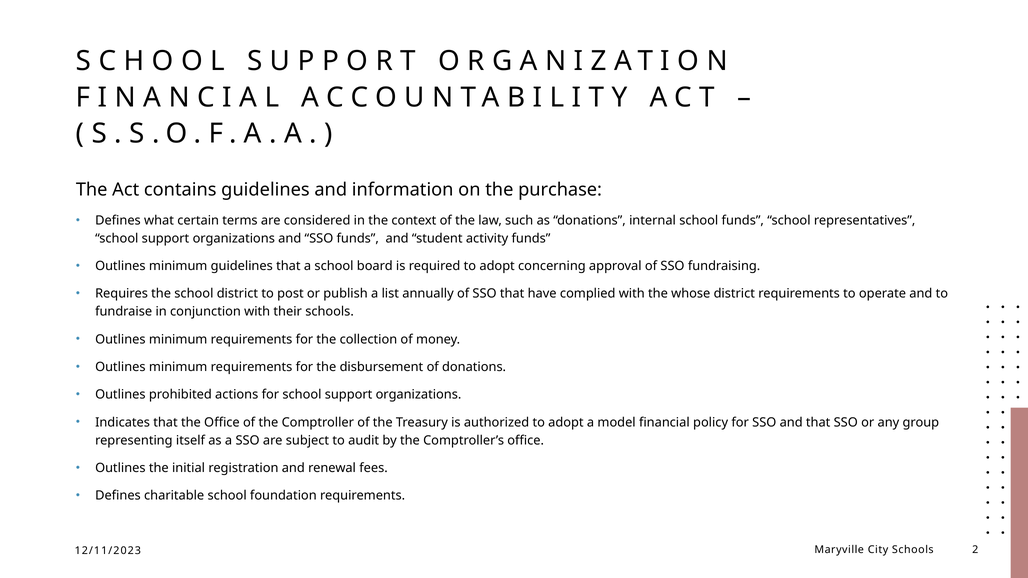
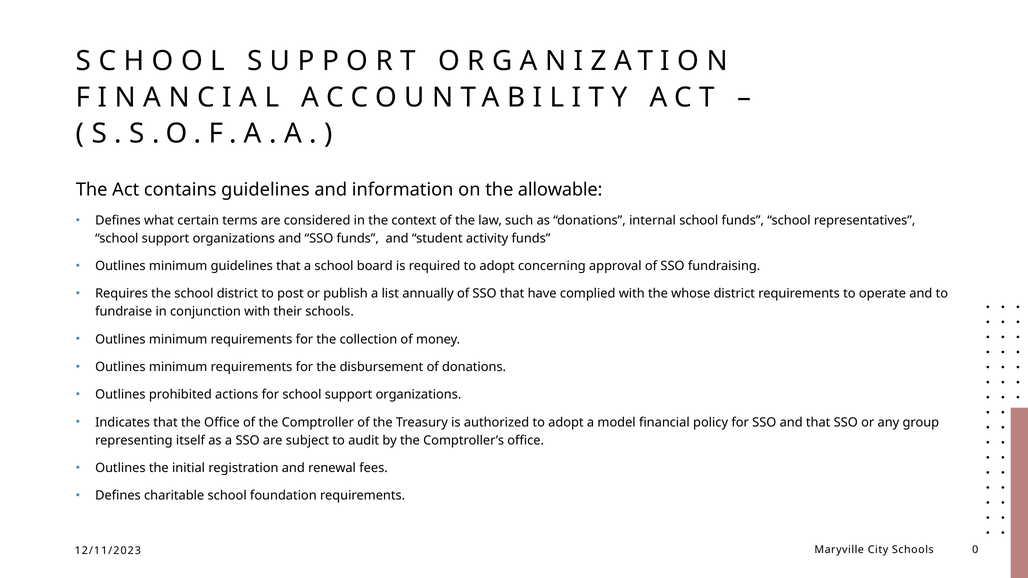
purchase: purchase -> allowable
2: 2 -> 0
